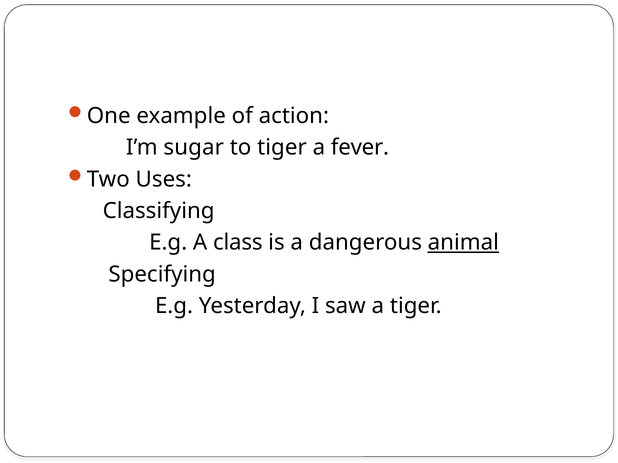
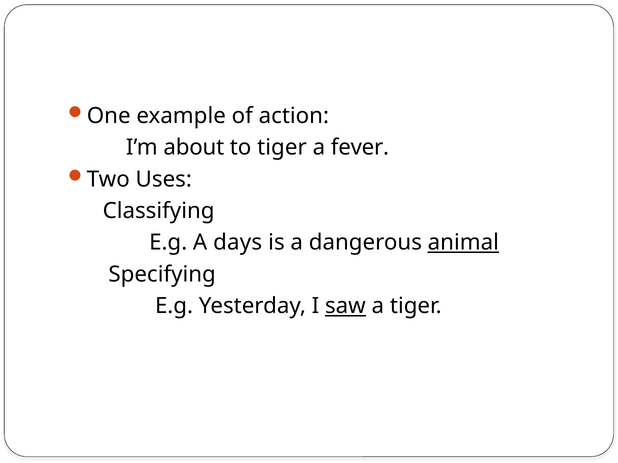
sugar: sugar -> about
class: class -> days
saw underline: none -> present
